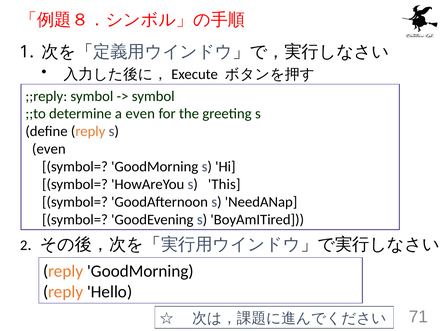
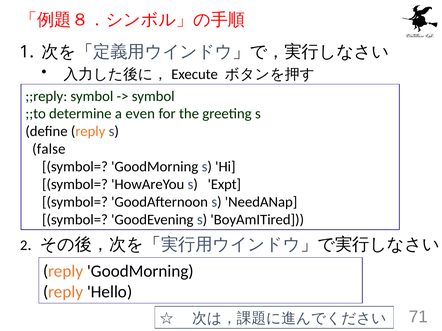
even at (49, 149): even -> false
This: This -> Expt
